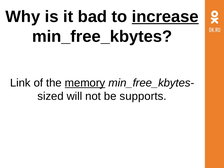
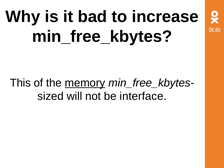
increase underline: present -> none
Link: Link -> This
supports: supports -> interface
